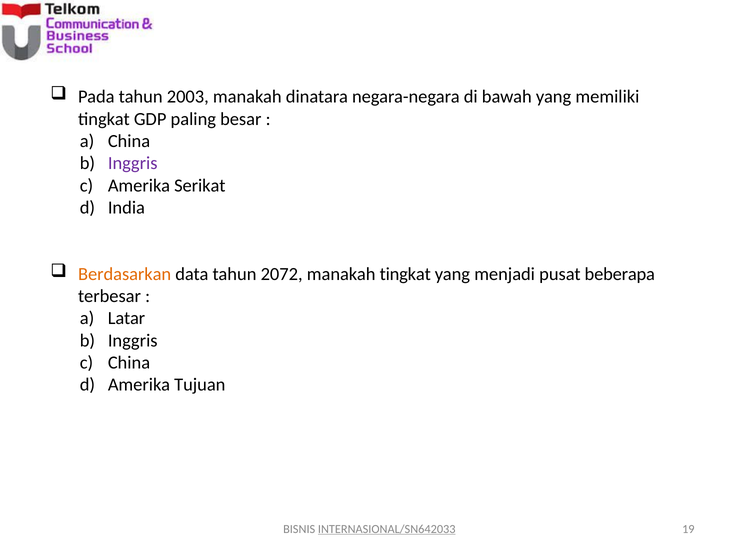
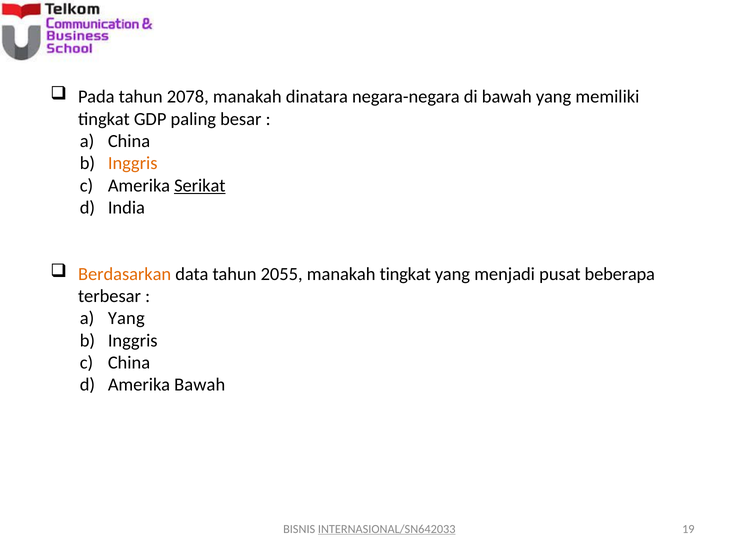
2003: 2003 -> 2078
Inggris at (133, 163) colour: purple -> orange
Serikat underline: none -> present
2072: 2072 -> 2055
Latar at (126, 319): Latar -> Yang
Amerika Tujuan: Tujuan -> Bawah
